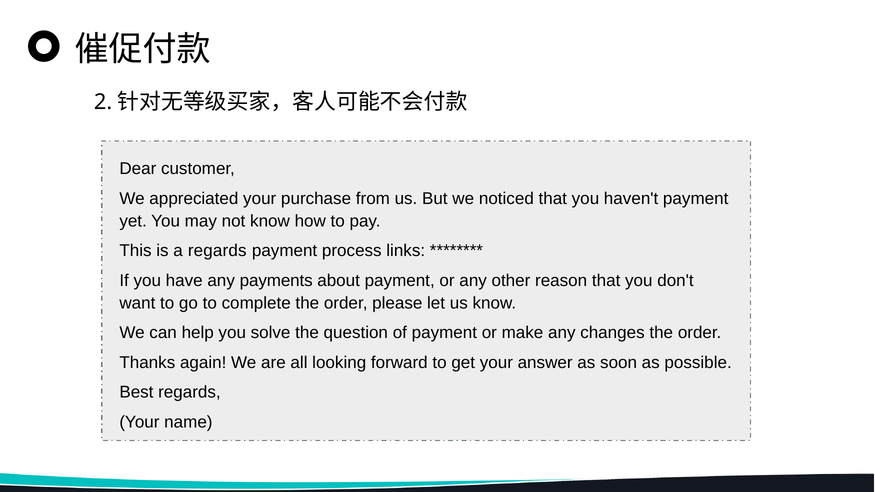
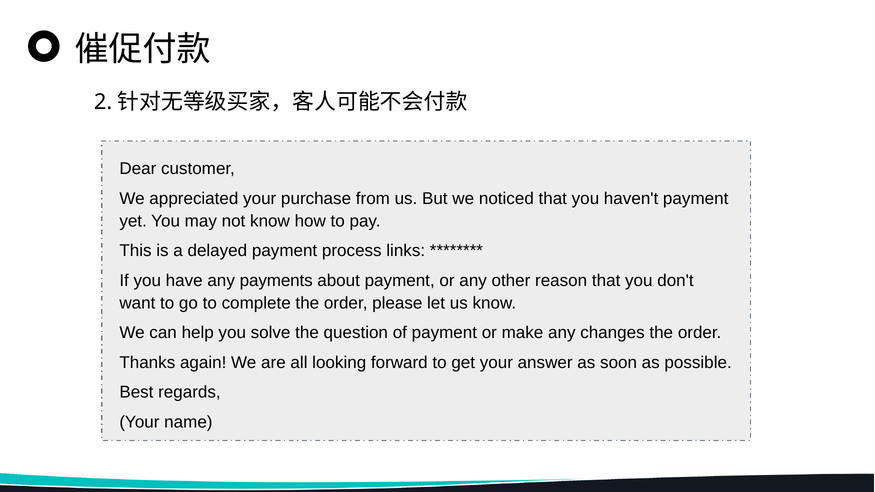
a regards: regards -> delayed
